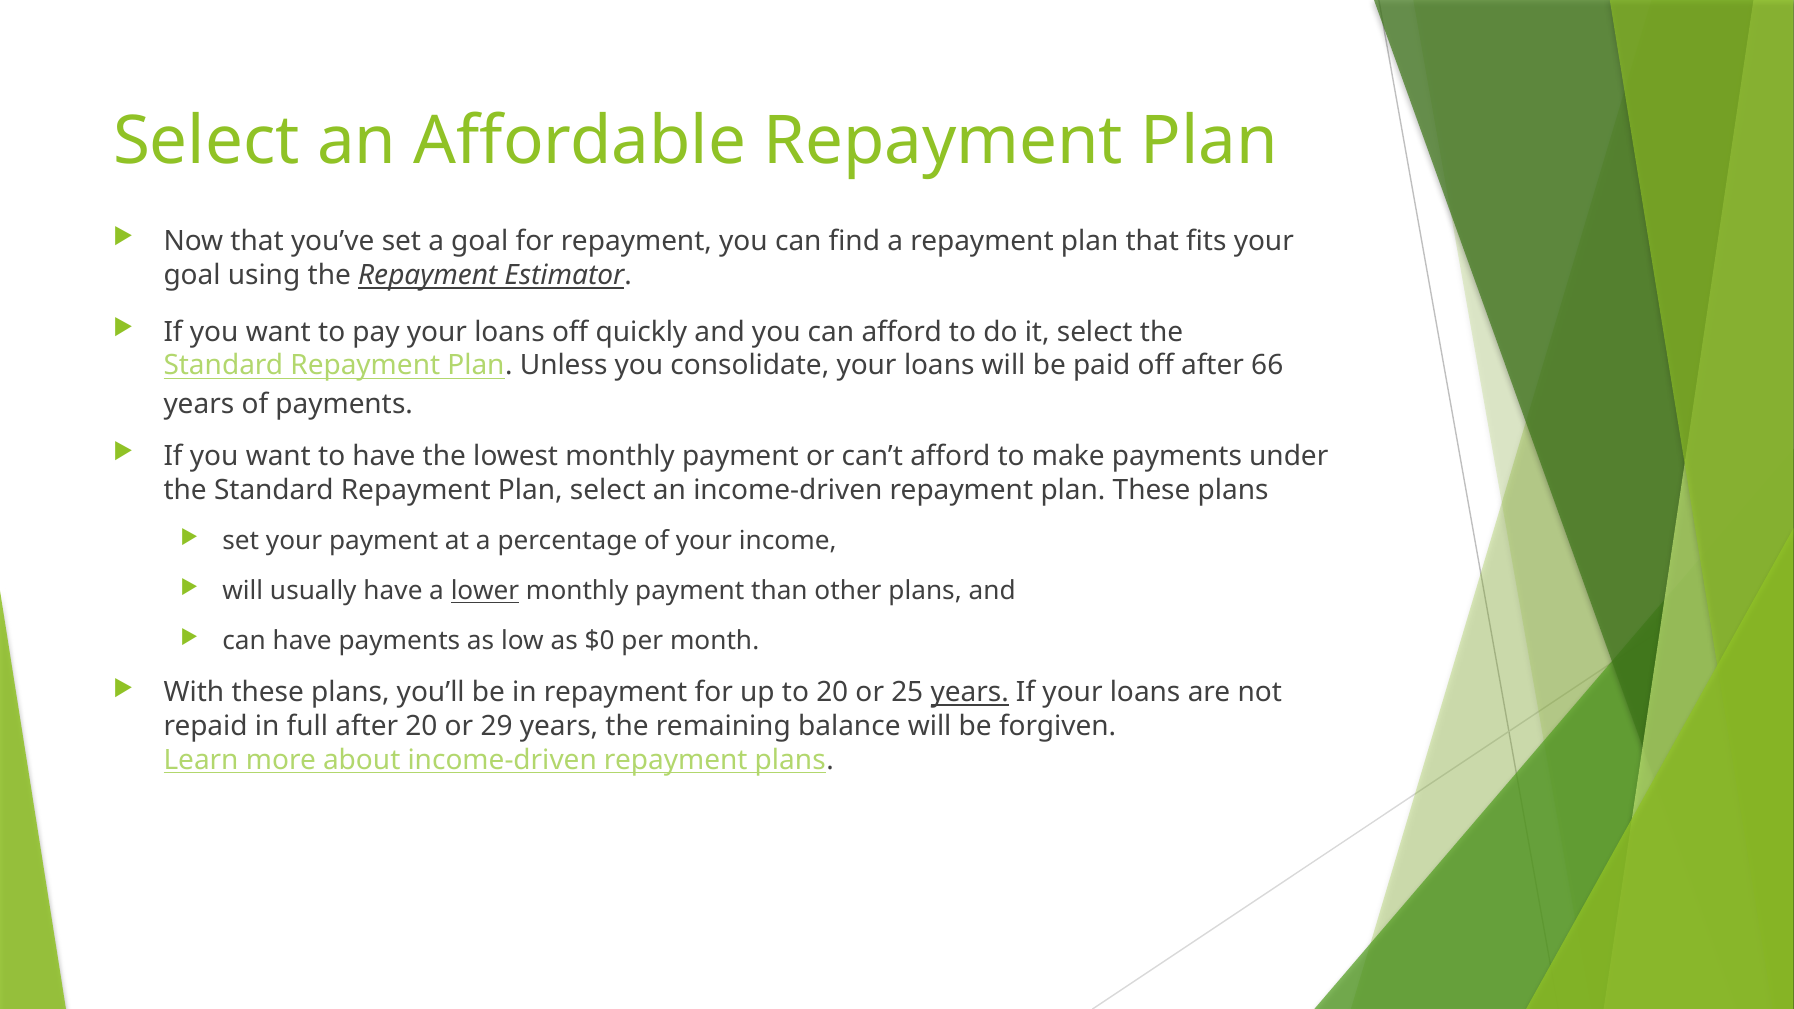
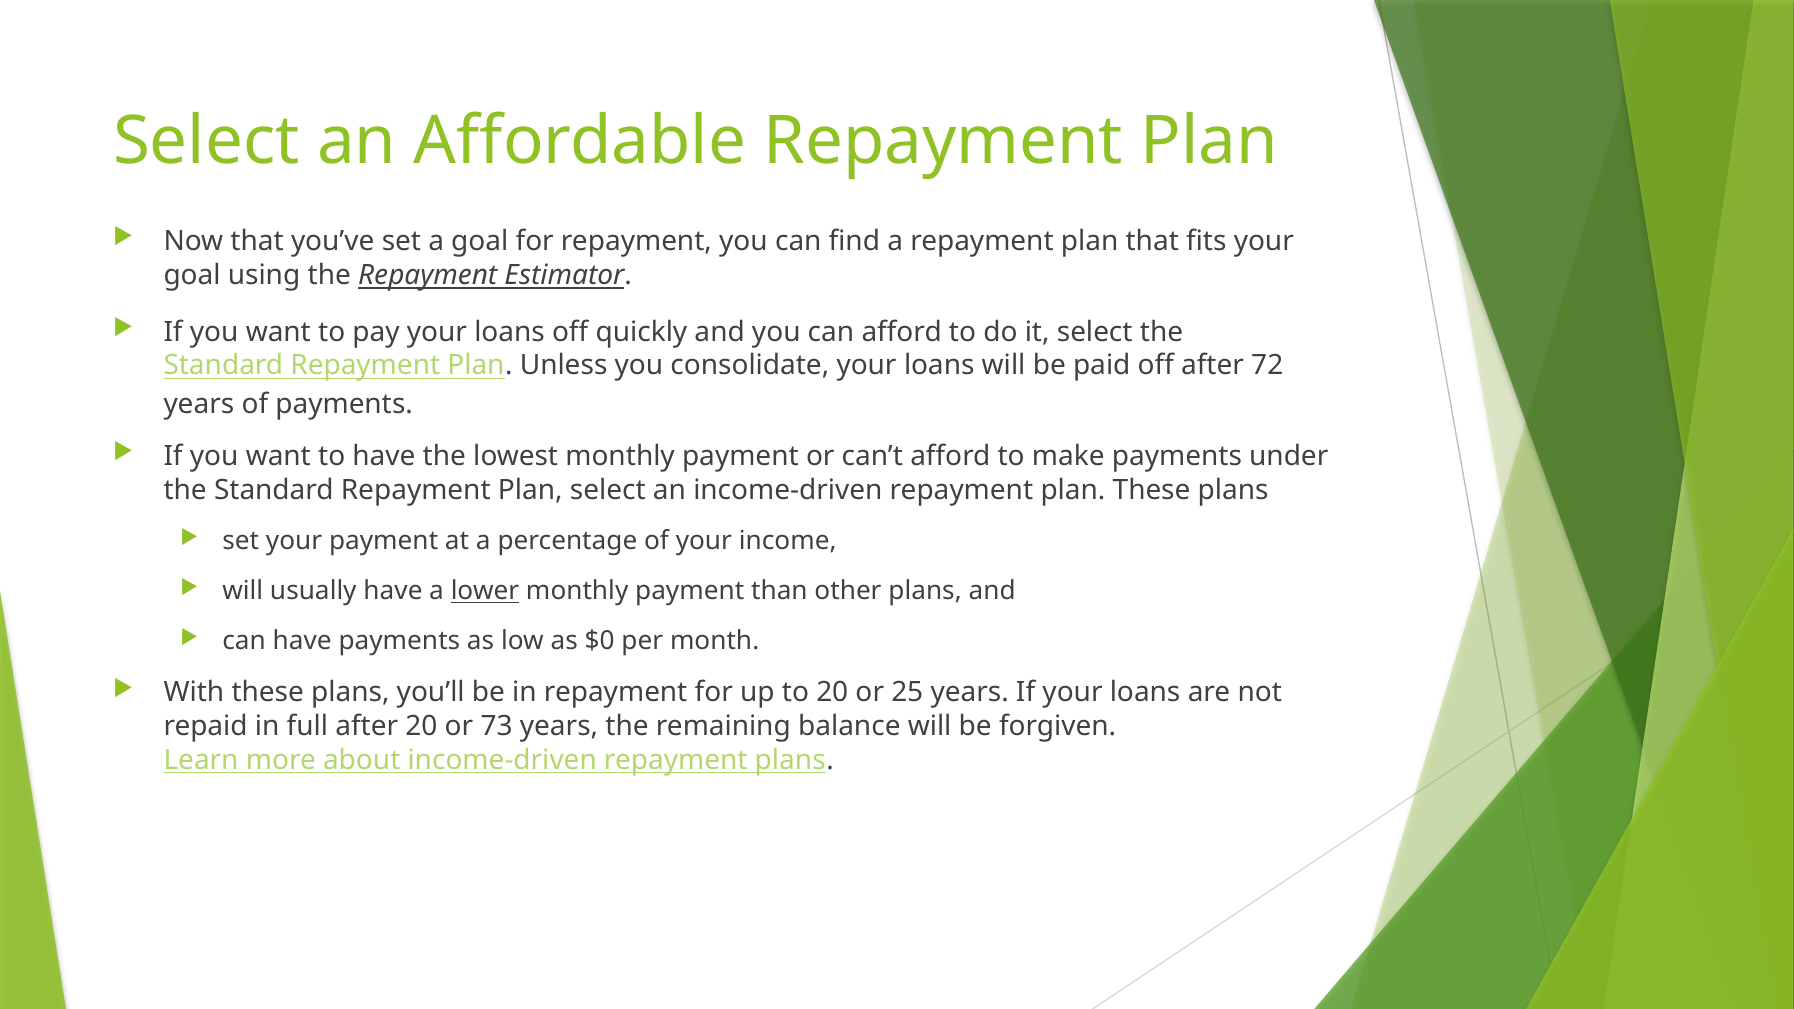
66: 66 -> 72
years at (970, 693) underline: present -> none
29: 29 -> 73
